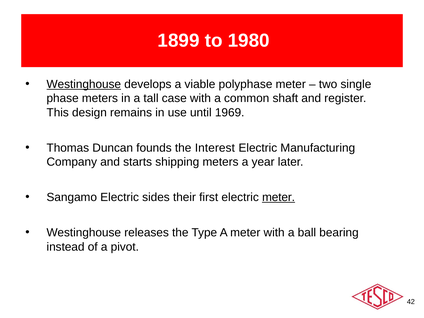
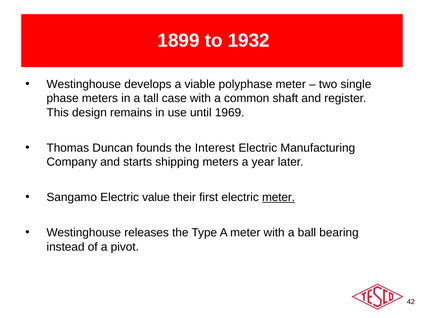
1980: 1980 -> 1932
Westinghouse at (84, 84) underline: present -> none
sides: sides -> value
